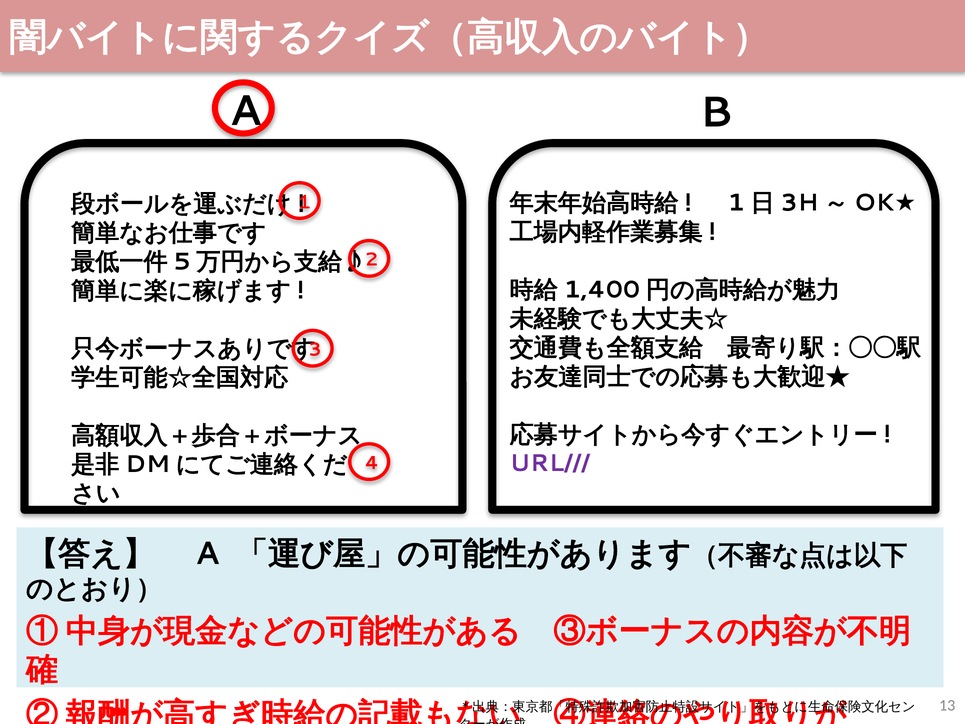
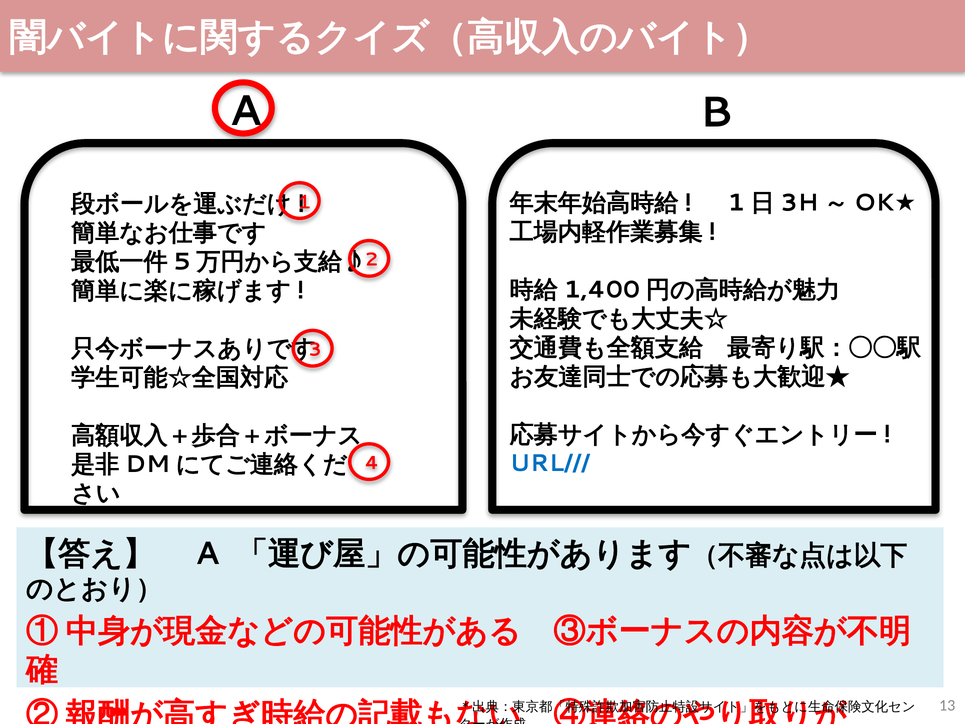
URL/// colour: purple -> blue
